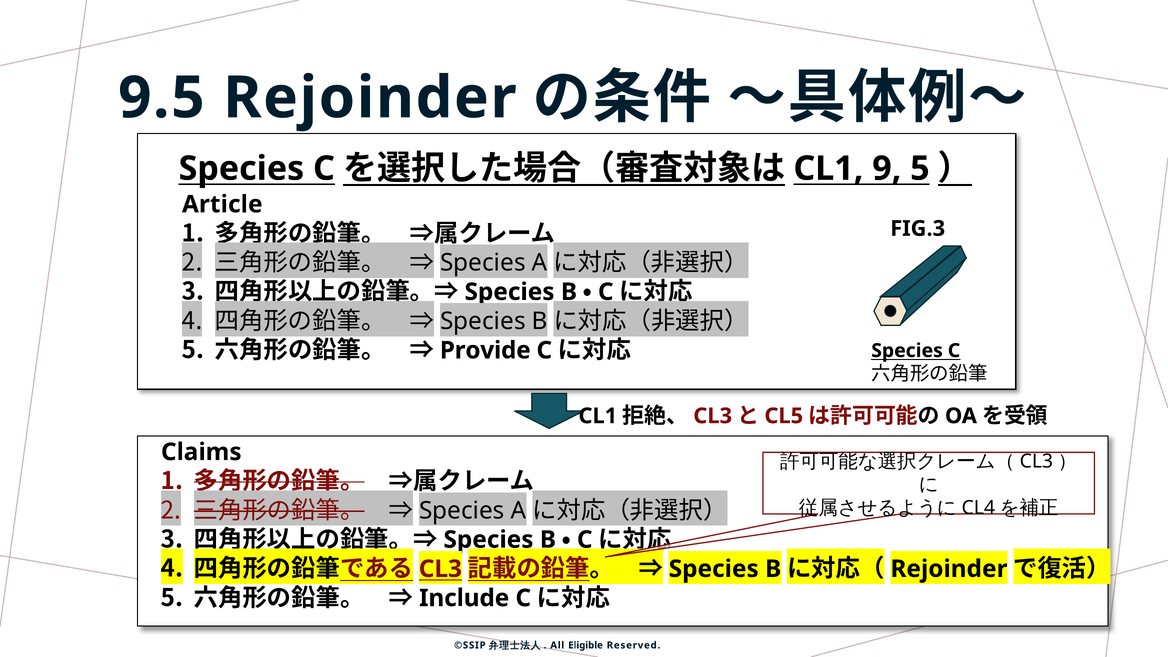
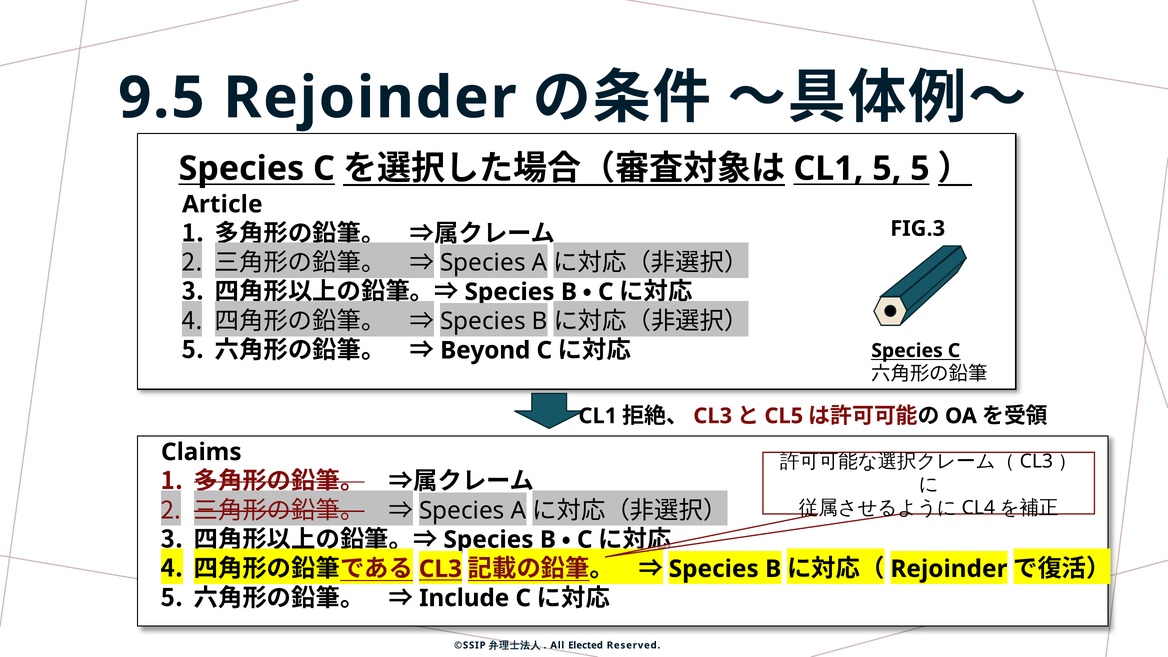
9 at (887, 169): 9 -> 5
Provide: Provide -> Beyond
Eligible: Eligible -> Elected
